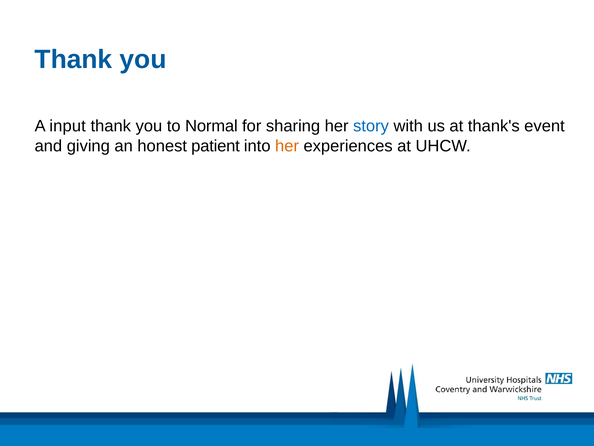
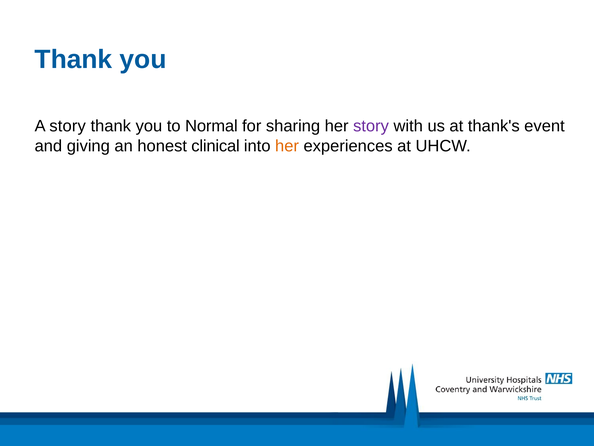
A input: input -> story
story at (371, 126) colour: blue -> purple
patient: patient -> clinical
